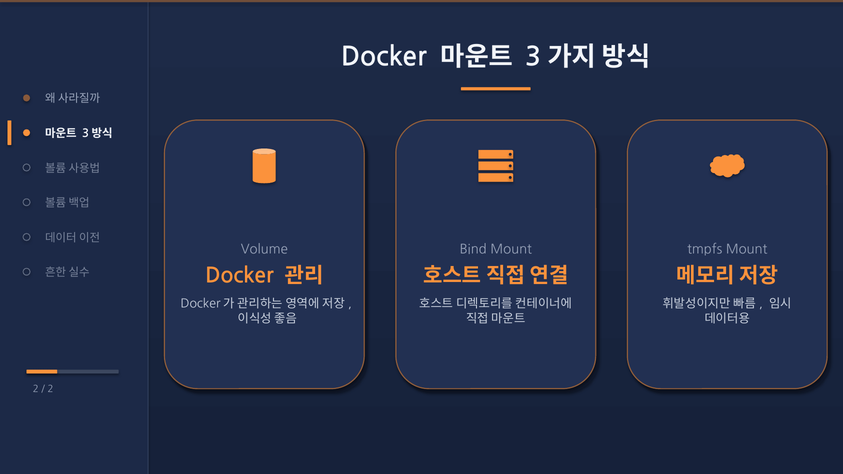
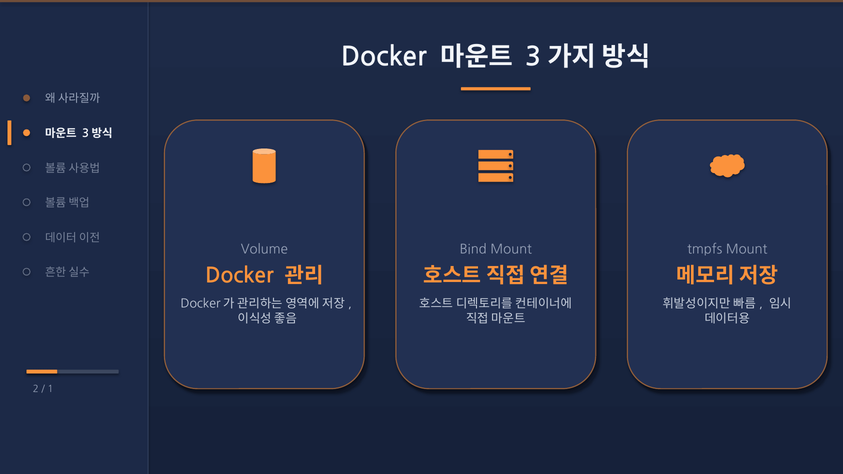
2 at (51, 389): 2 -> 1
